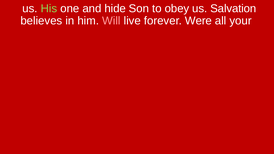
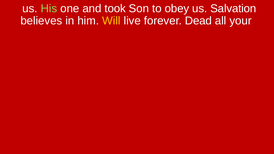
hide: hide -> took
Will colour: pink -> yellow
Were: Were -> Dead
